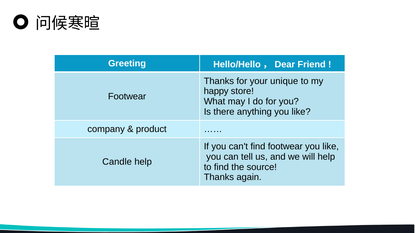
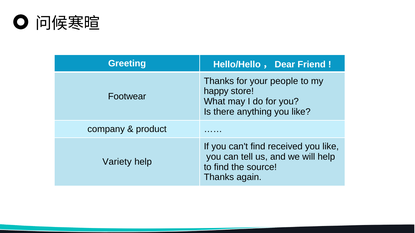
unique: unique -> people
find footwear: footwear -> received
Candle: Candle -> Variety
